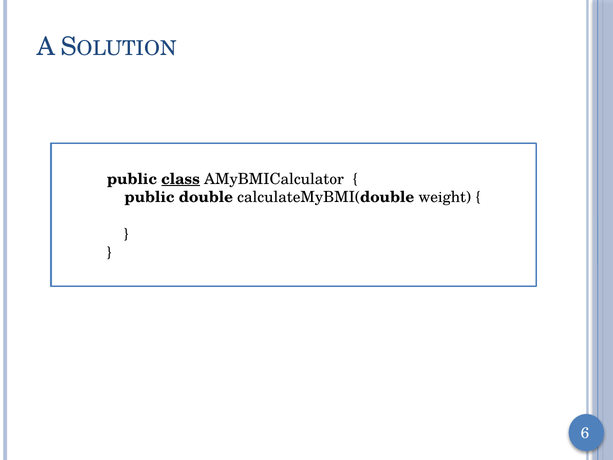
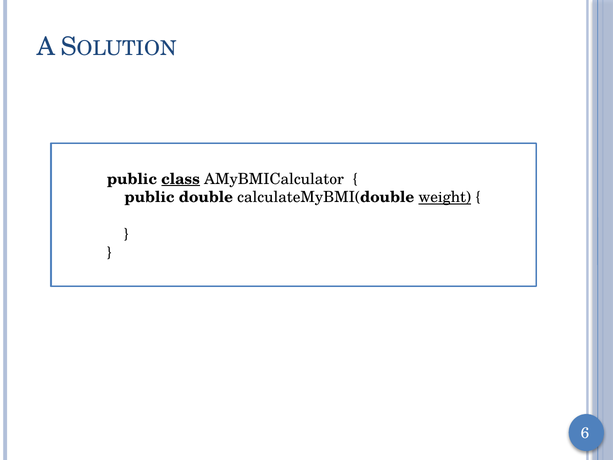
weight underline: none -> present
